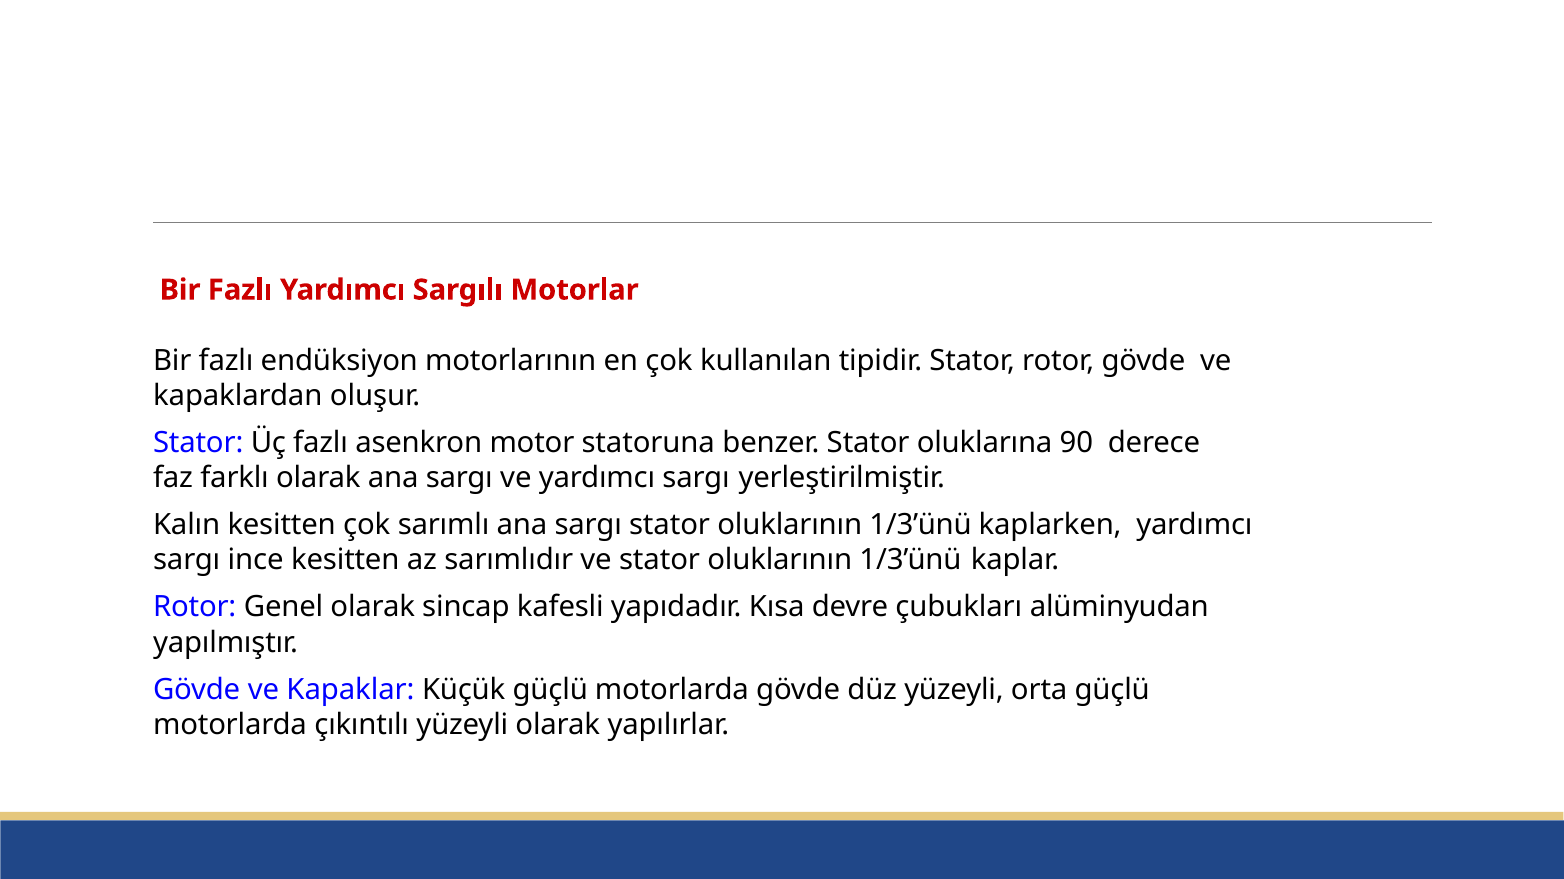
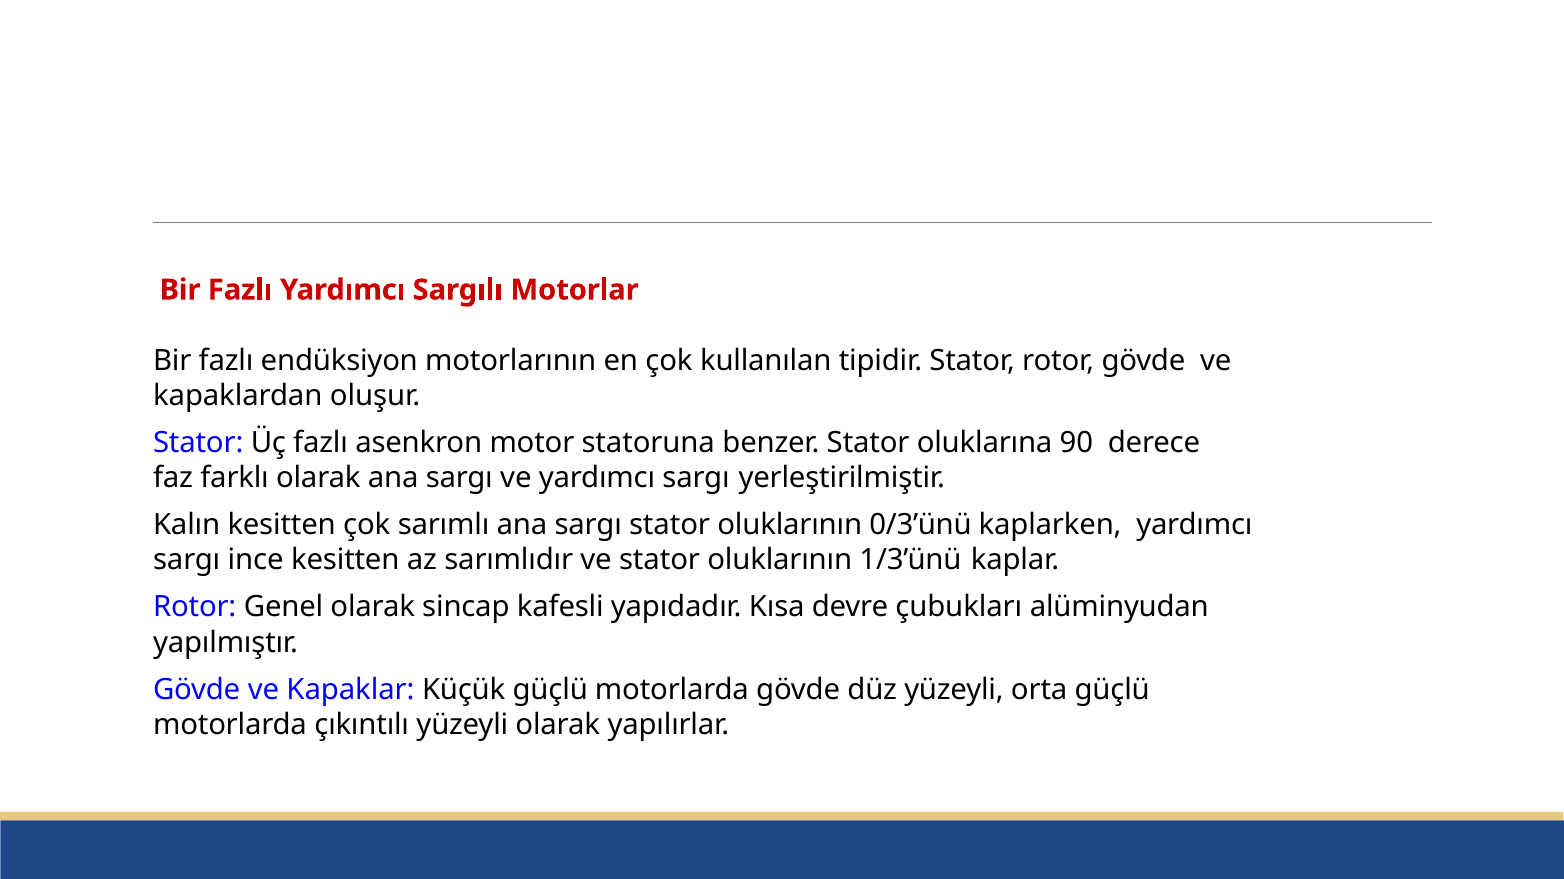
sargı stator oluklarının 1/3’ünü: 1/3’ünü -> 0/3’ünü
